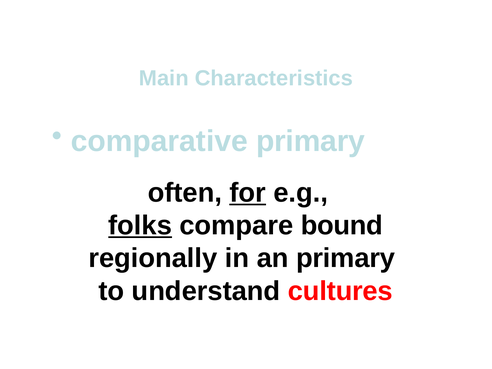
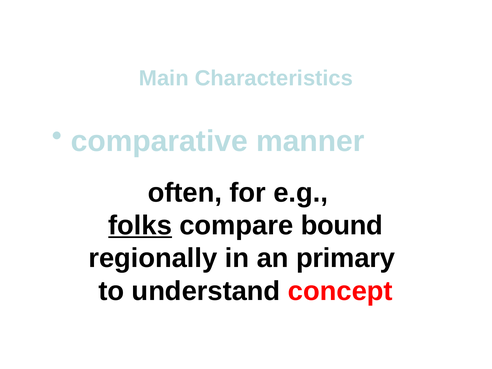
comparative primary: primary -> manner
for underline: present -> none
cultures: cultures -> concept
